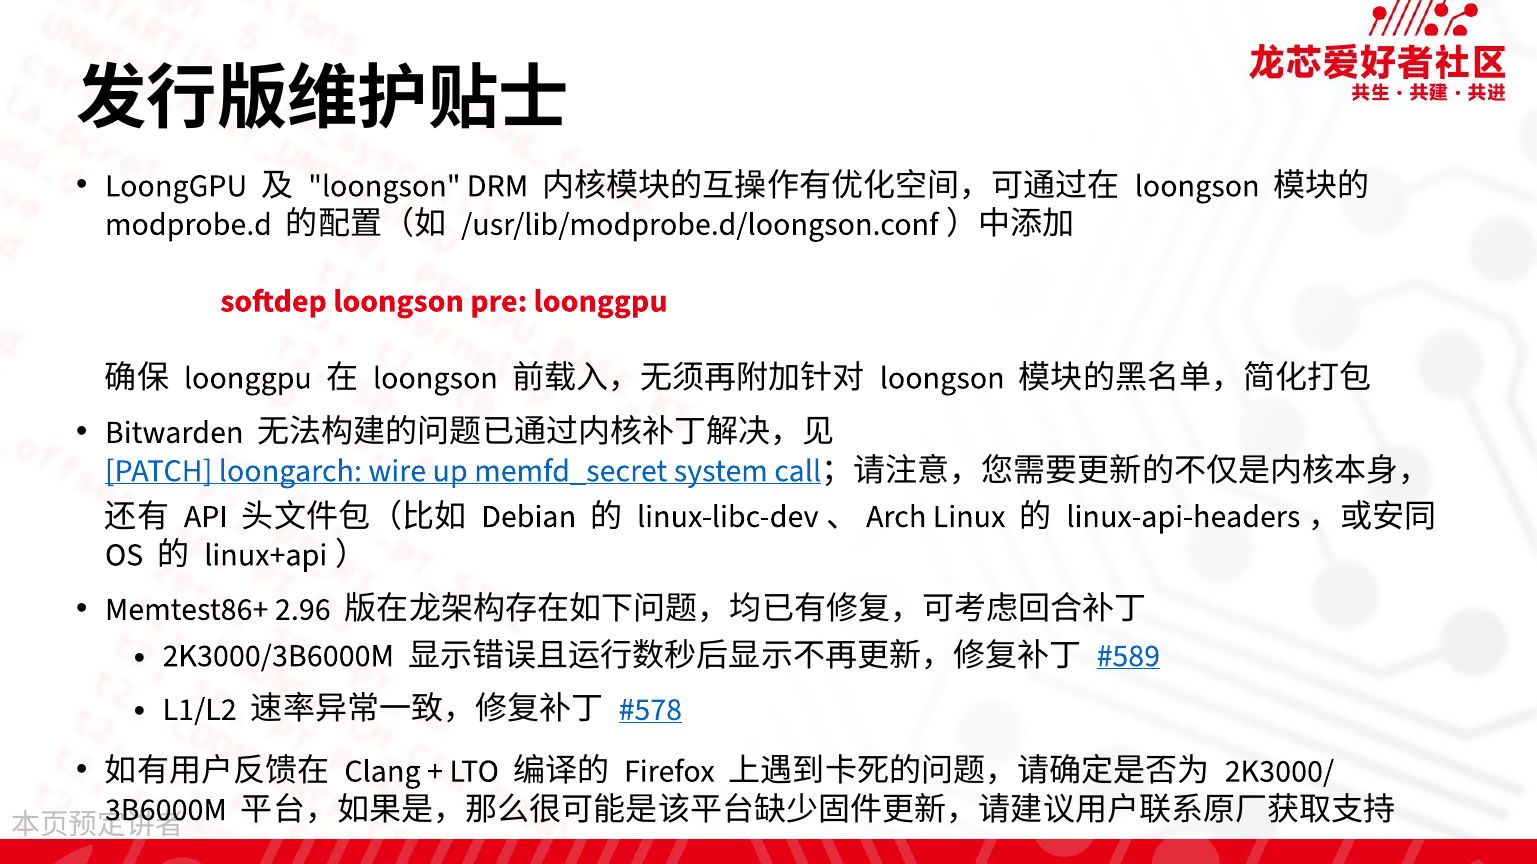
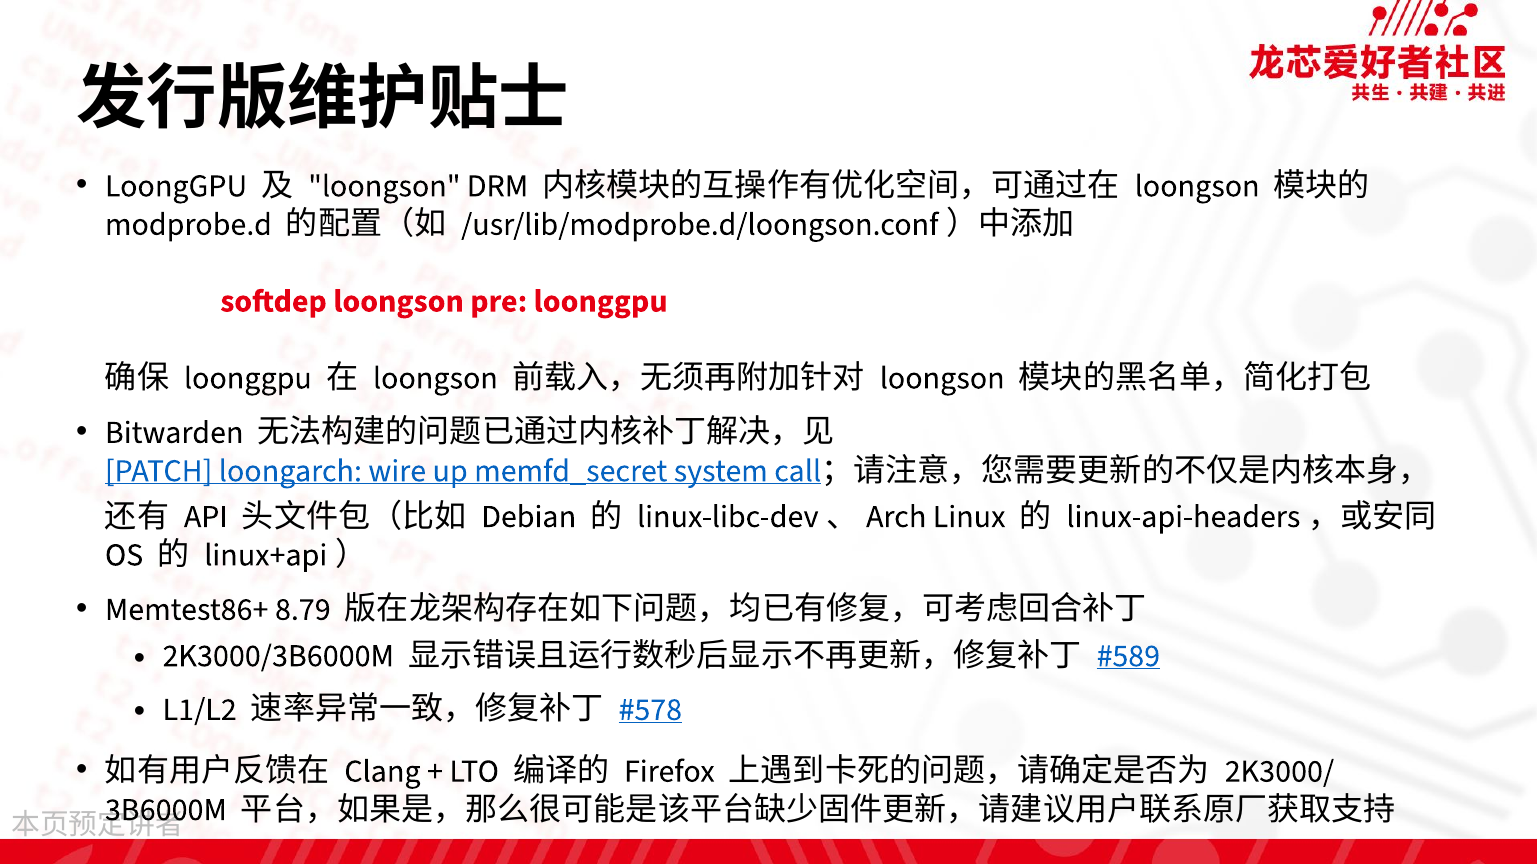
2.96: 2.96 -> 8.79
